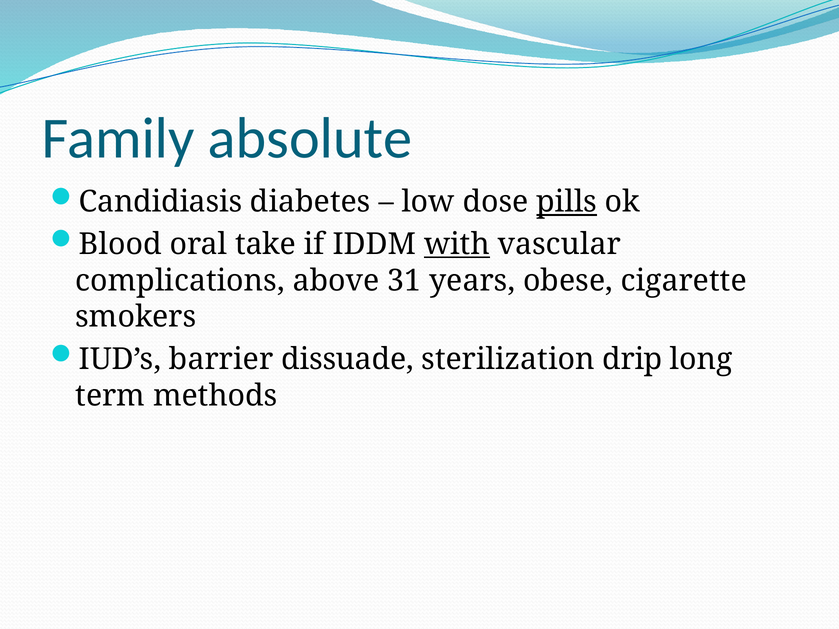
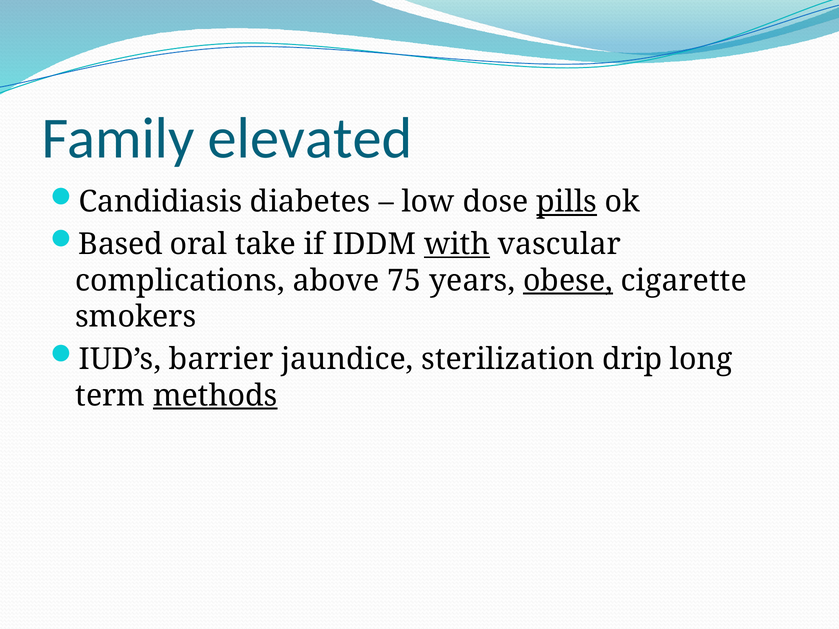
absolute: absolute -> elevated
Blood: Blood -> Based
31: 31 -> 75
obese underline: none -> present
dissuade: dissuade -> jaundice
methods underline: none -> present
